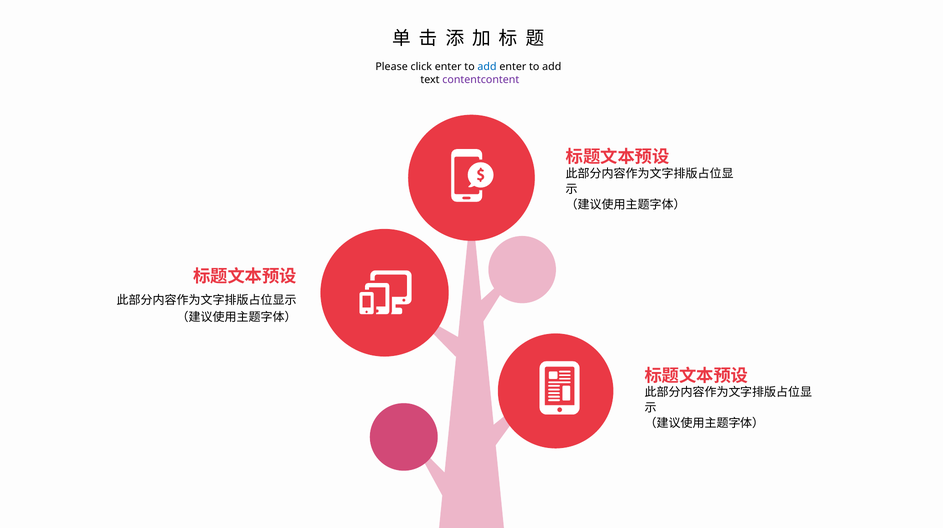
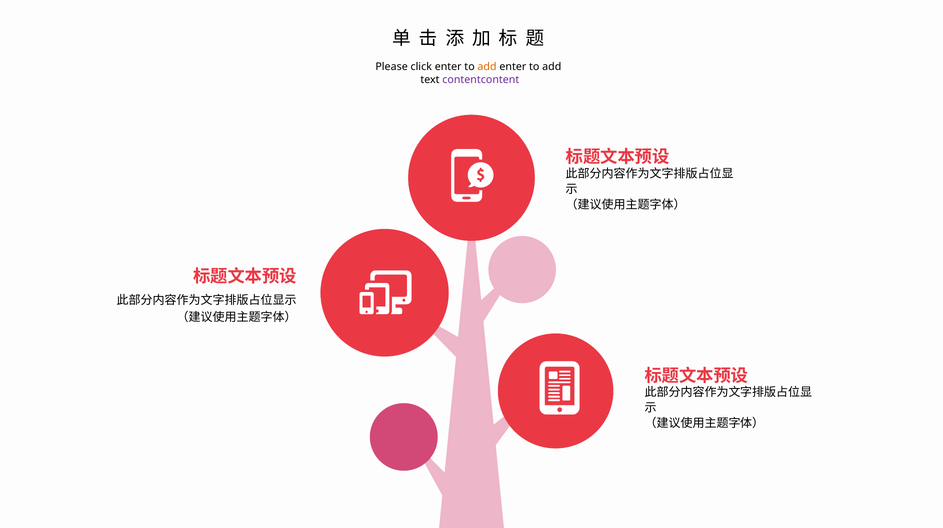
add at (487, 67) colour: blue -> orange
